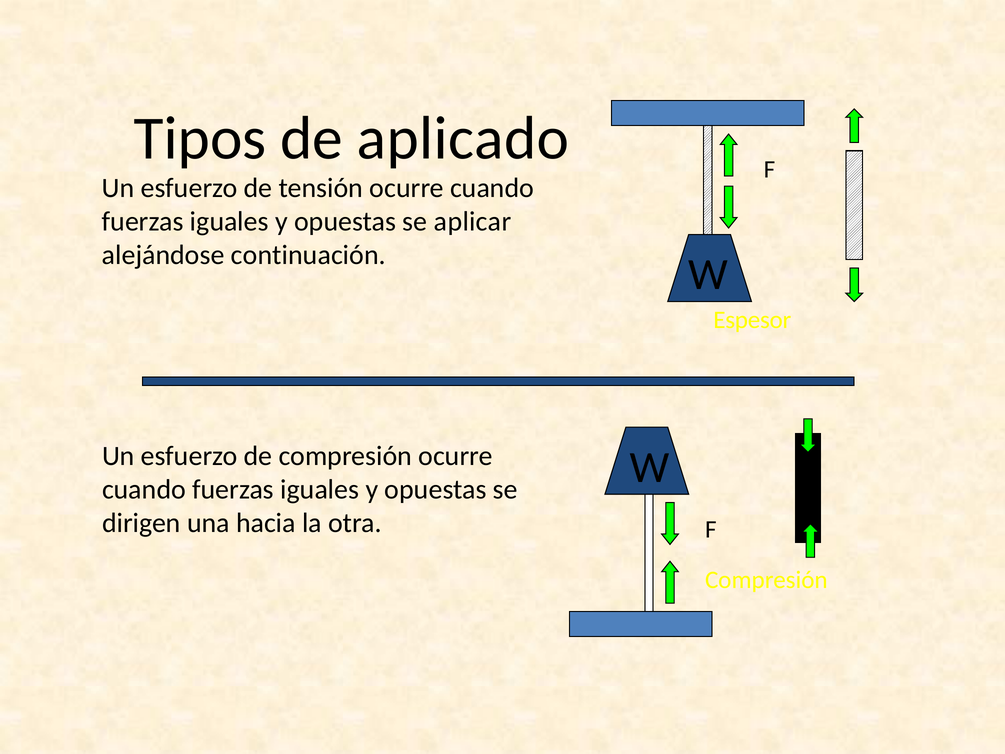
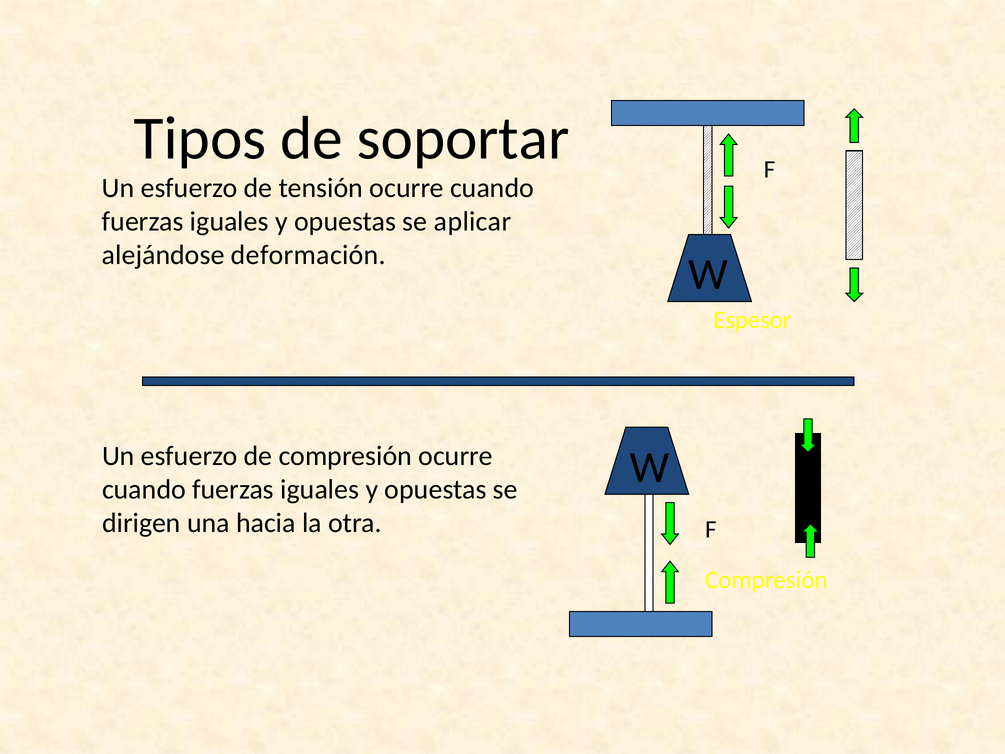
aplicado: aplicado -> soportar
continuación: continuación -> deformación
